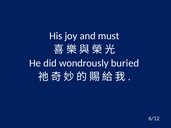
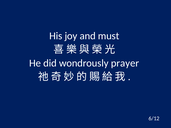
buried: buried -> prayer
